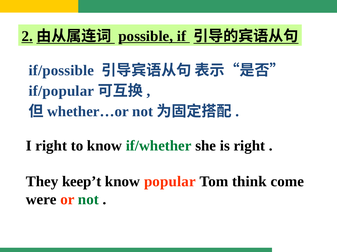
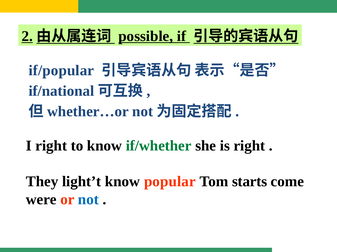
if/possible: if/possible -> if/popular
if/popular: if/popular -> if/national
keep’t: keep’t -> light’t
think: think -> starts
not at (88, 200) colour: green -> blue
